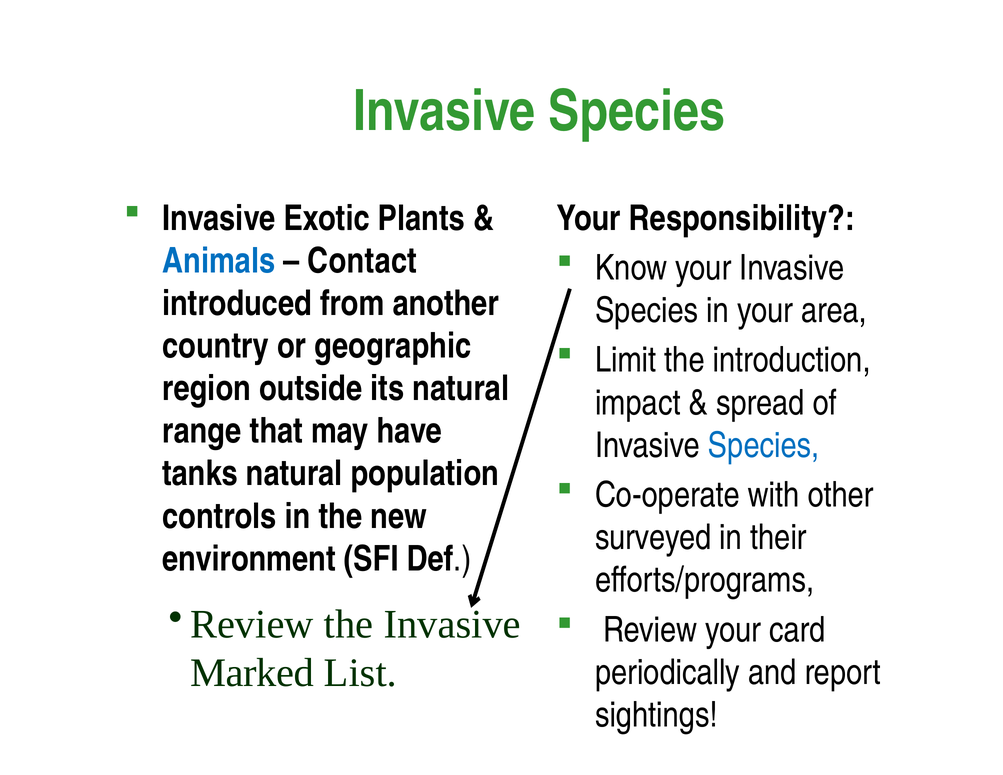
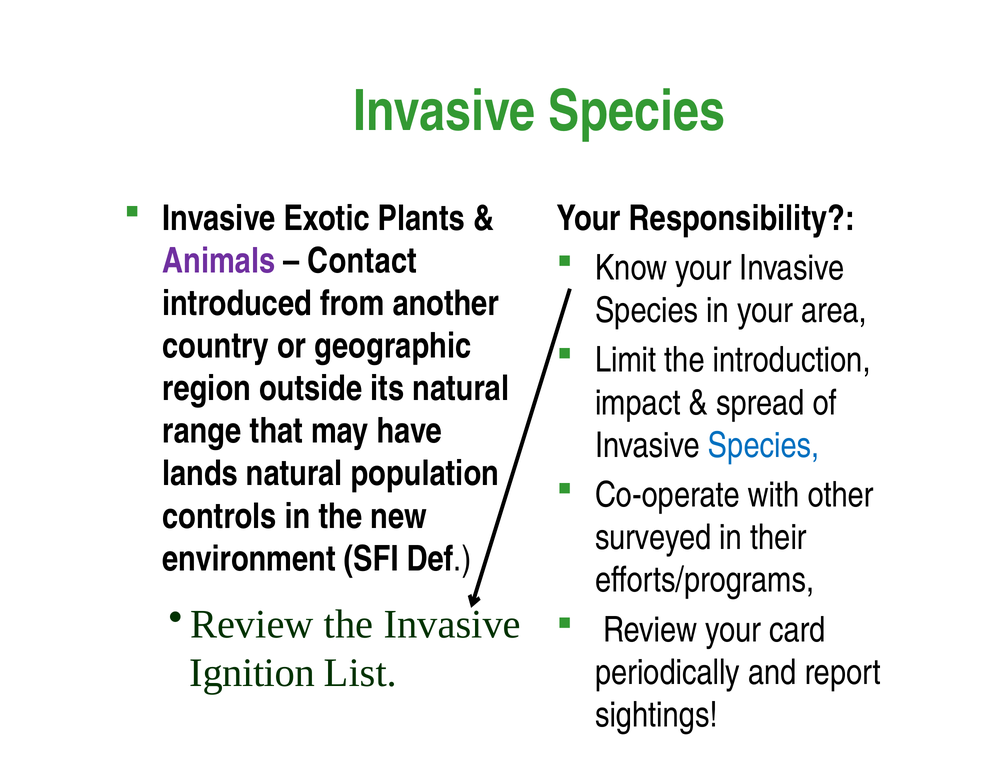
Animals colour: blue -> purple
tanks: tanks -> lands
Marked: Marked -> Ignition
